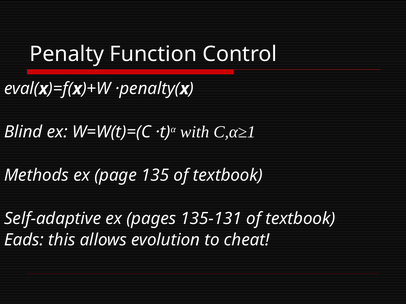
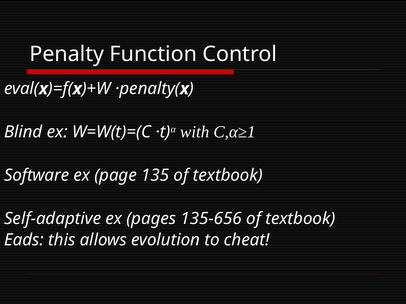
Methods: Methods -> Software
135-131: 135-131 -> 135-656
